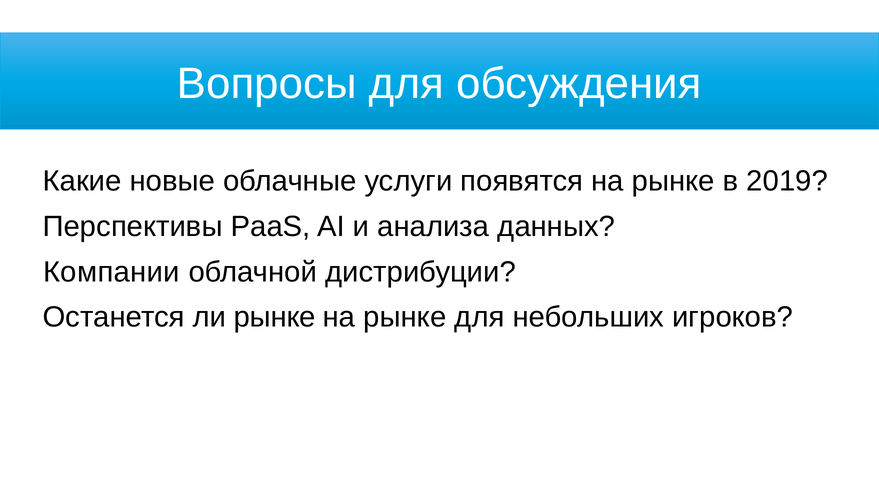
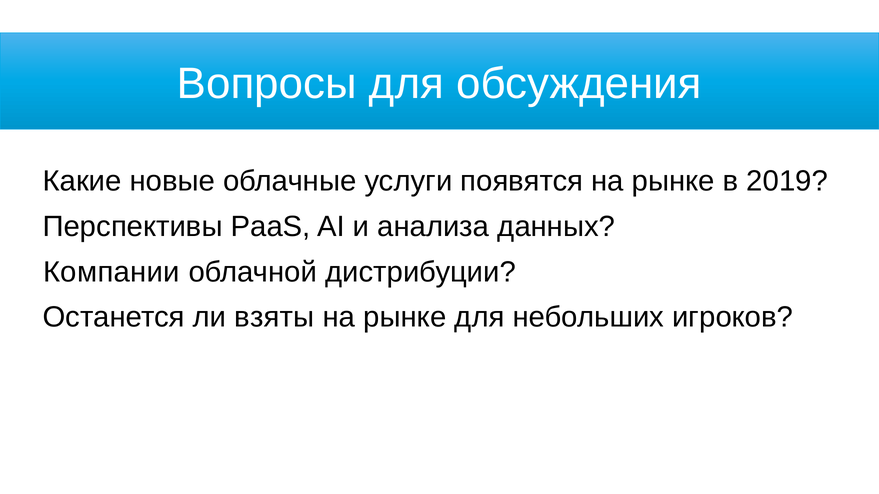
ли рынке: рынке -> взяты
